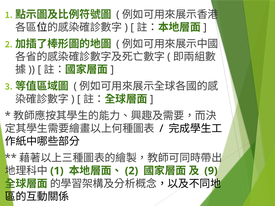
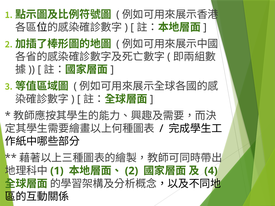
9: 9 -> 4
